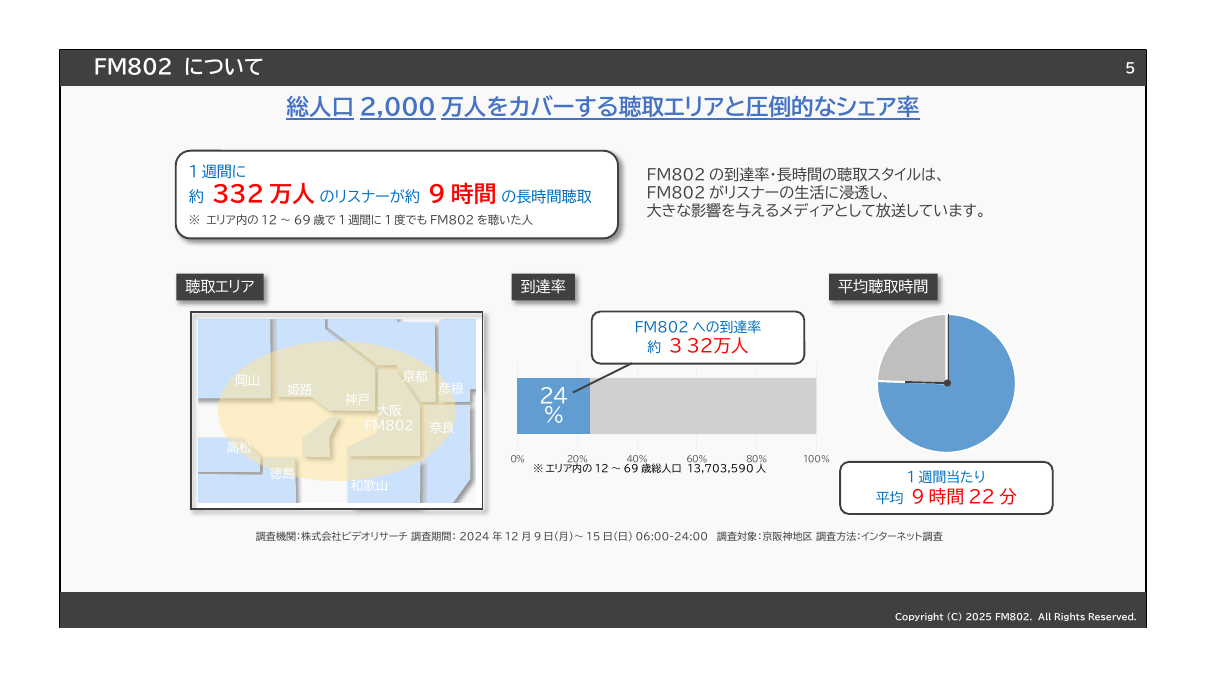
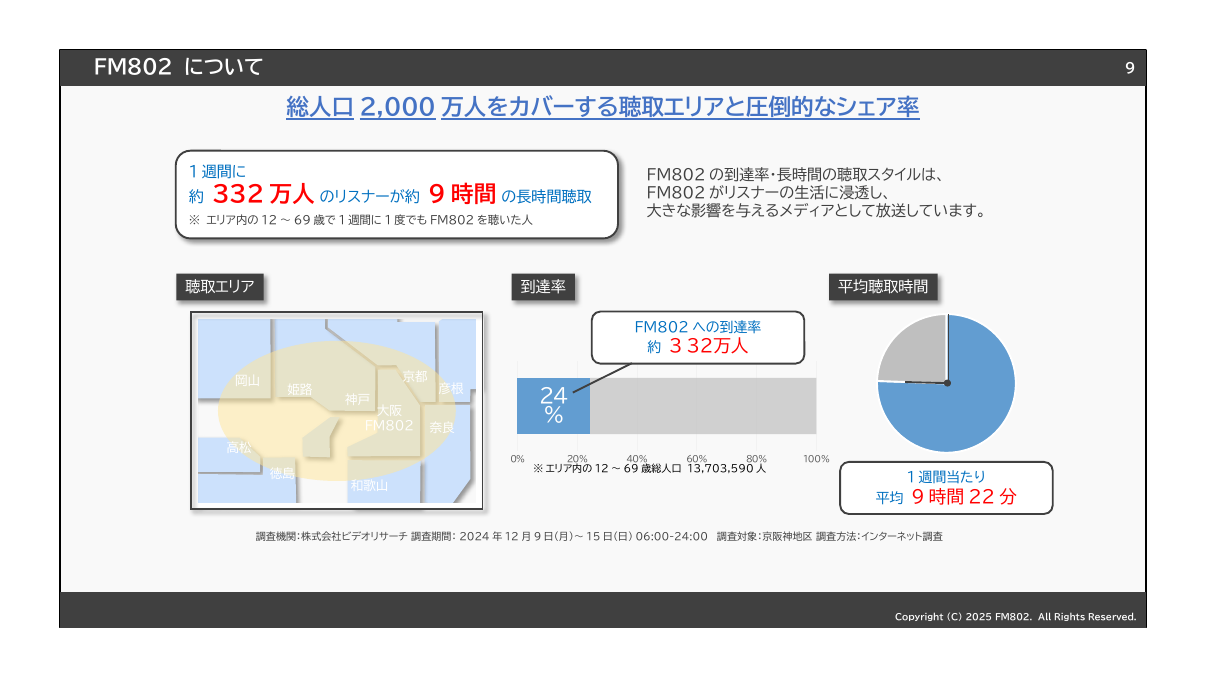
5: 5 -> 9
